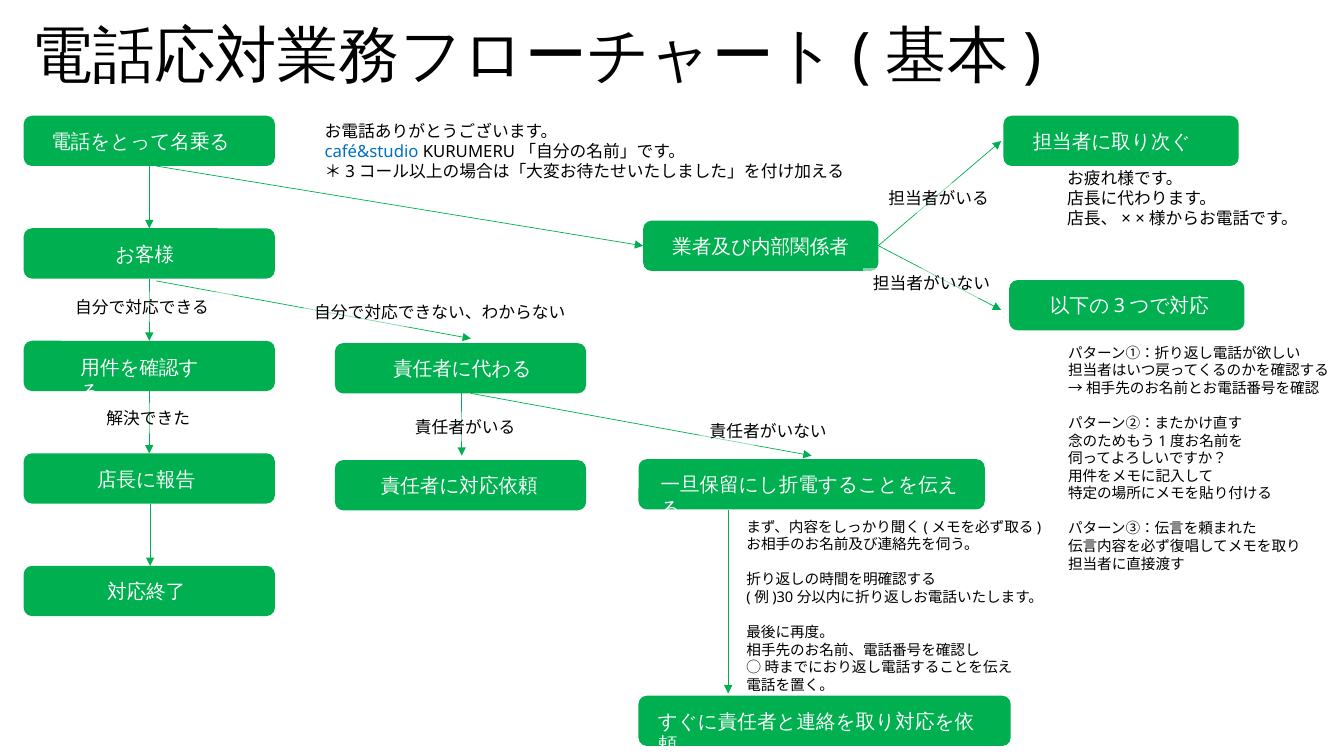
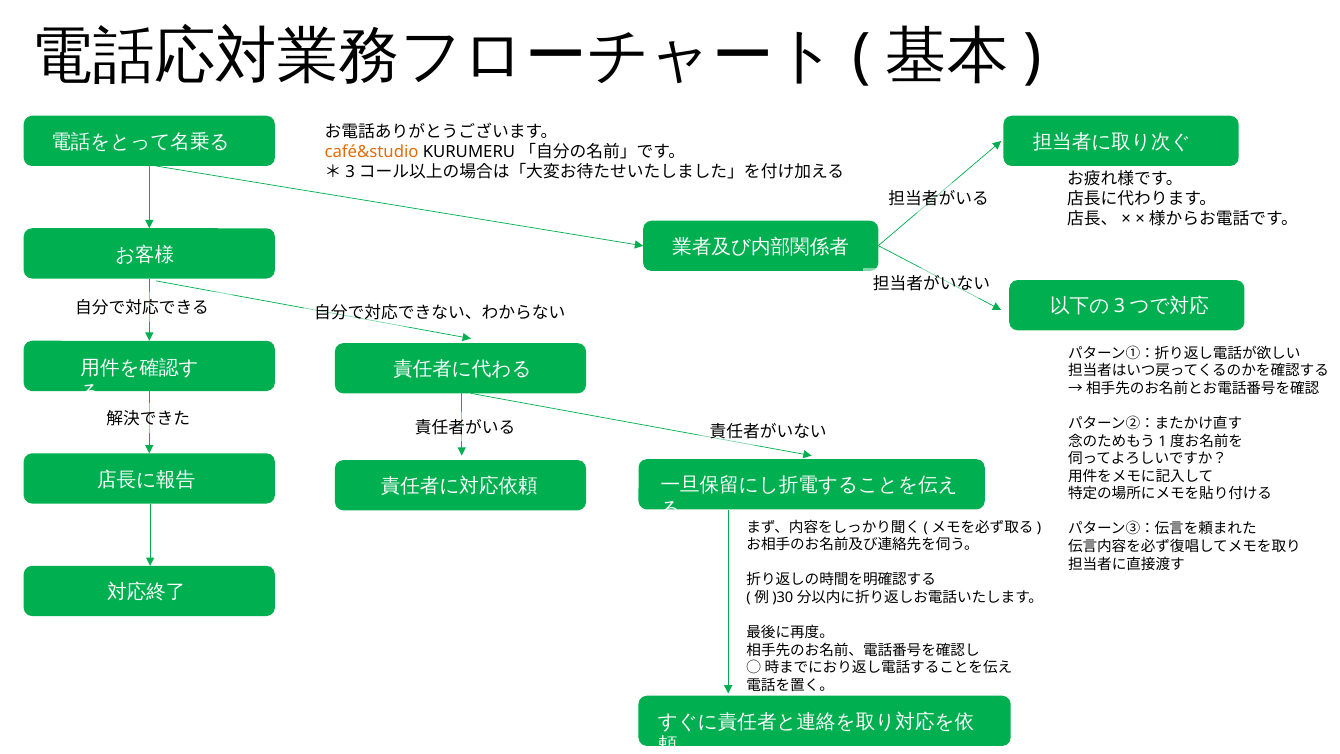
café&studio colour: blue -> orange
